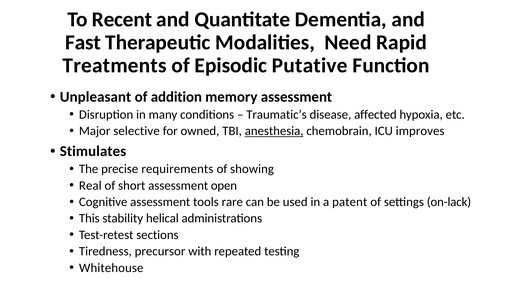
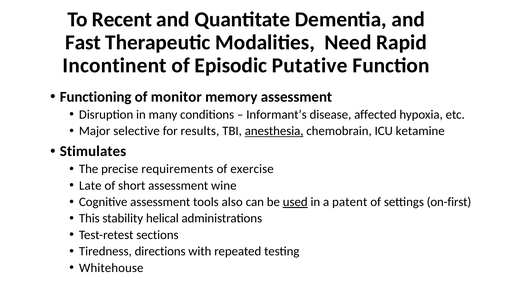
Treatments: Treatments -> Incontinent
Unpleasant: Unpleasant -> Functioning
addition: addition -> monitor
Traumatic’s: Traumatic’s -> Informant’s
owned: owned -> results
improves: improves -> ketamine
showing: showing -> exercise
Real: Real -> Late
open: open -> wine
rare: rare -> also
used underline: none -> present
on-lack: on-lack -> on-first
precursor: precursor -> directions
